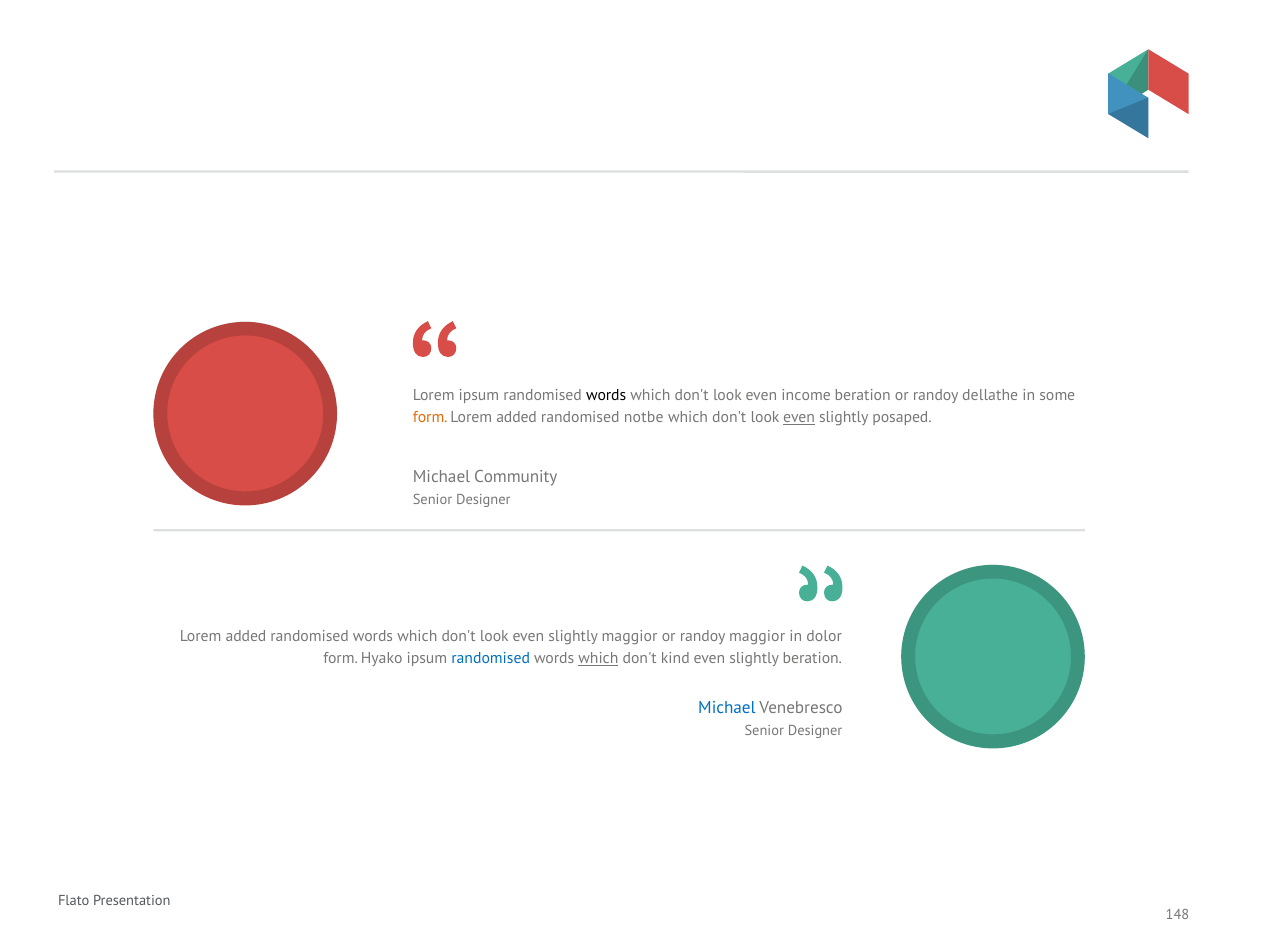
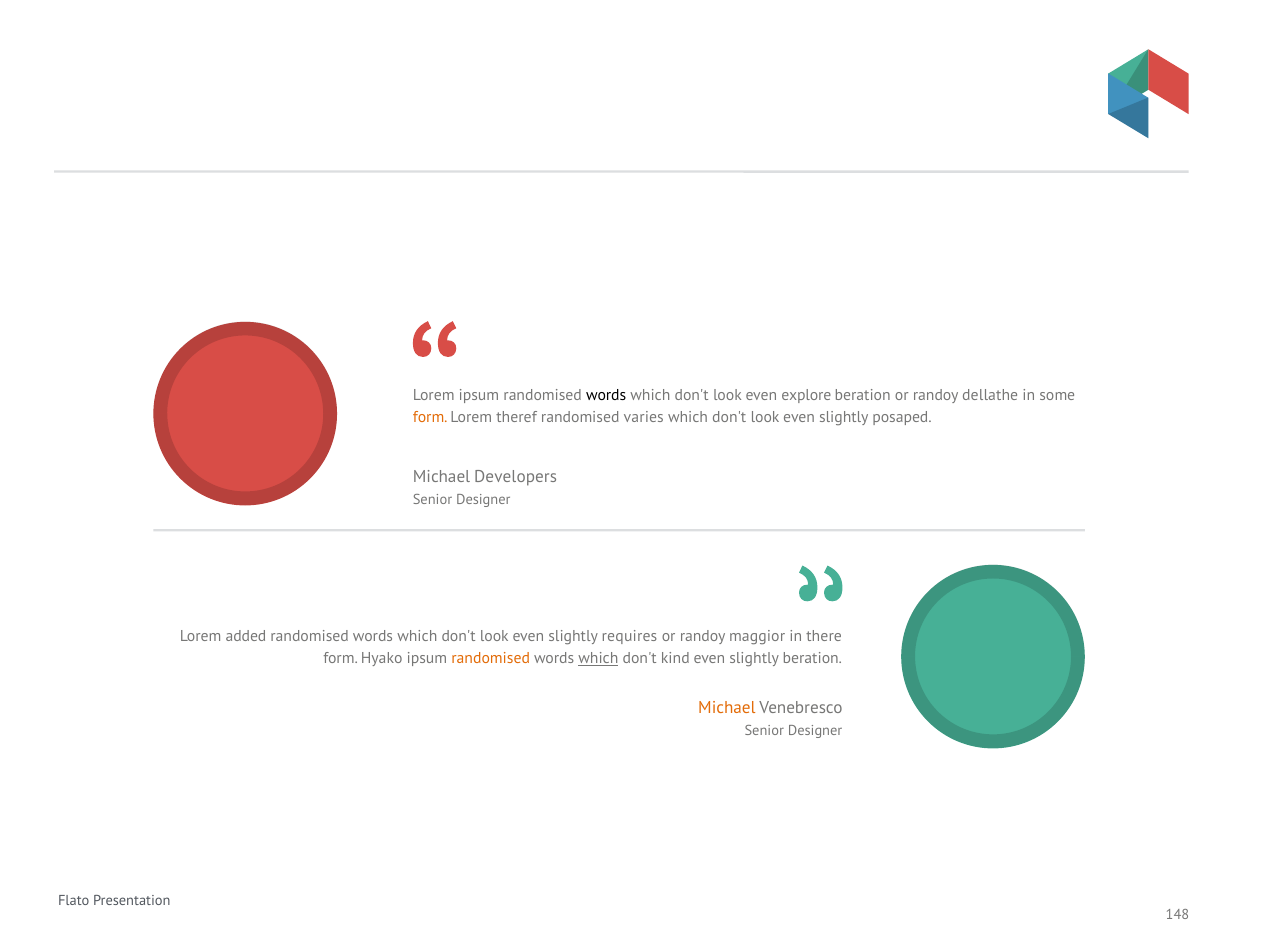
income: income -> explore
added at (517, 418): added -> theref
notbe: notbe -> varies
even at (799, 418) underline: present -> none
Community: Community -> Developers
slightly maggior: maggior -> requires
dolor: dolor -> there
randomised at (491, 659) colour: blue -> orange
Michael at (727, 708) colour: blue -> orange
